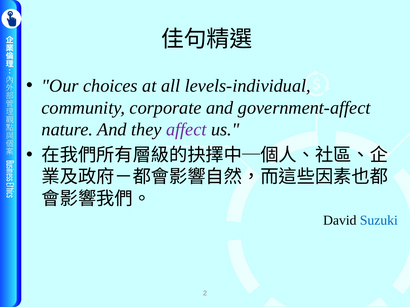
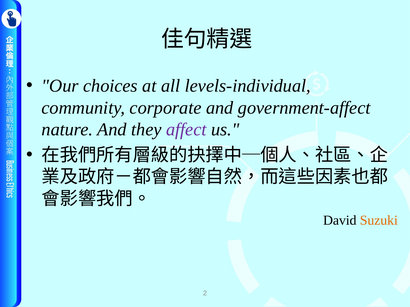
Suzuki colour: blue -> orange
